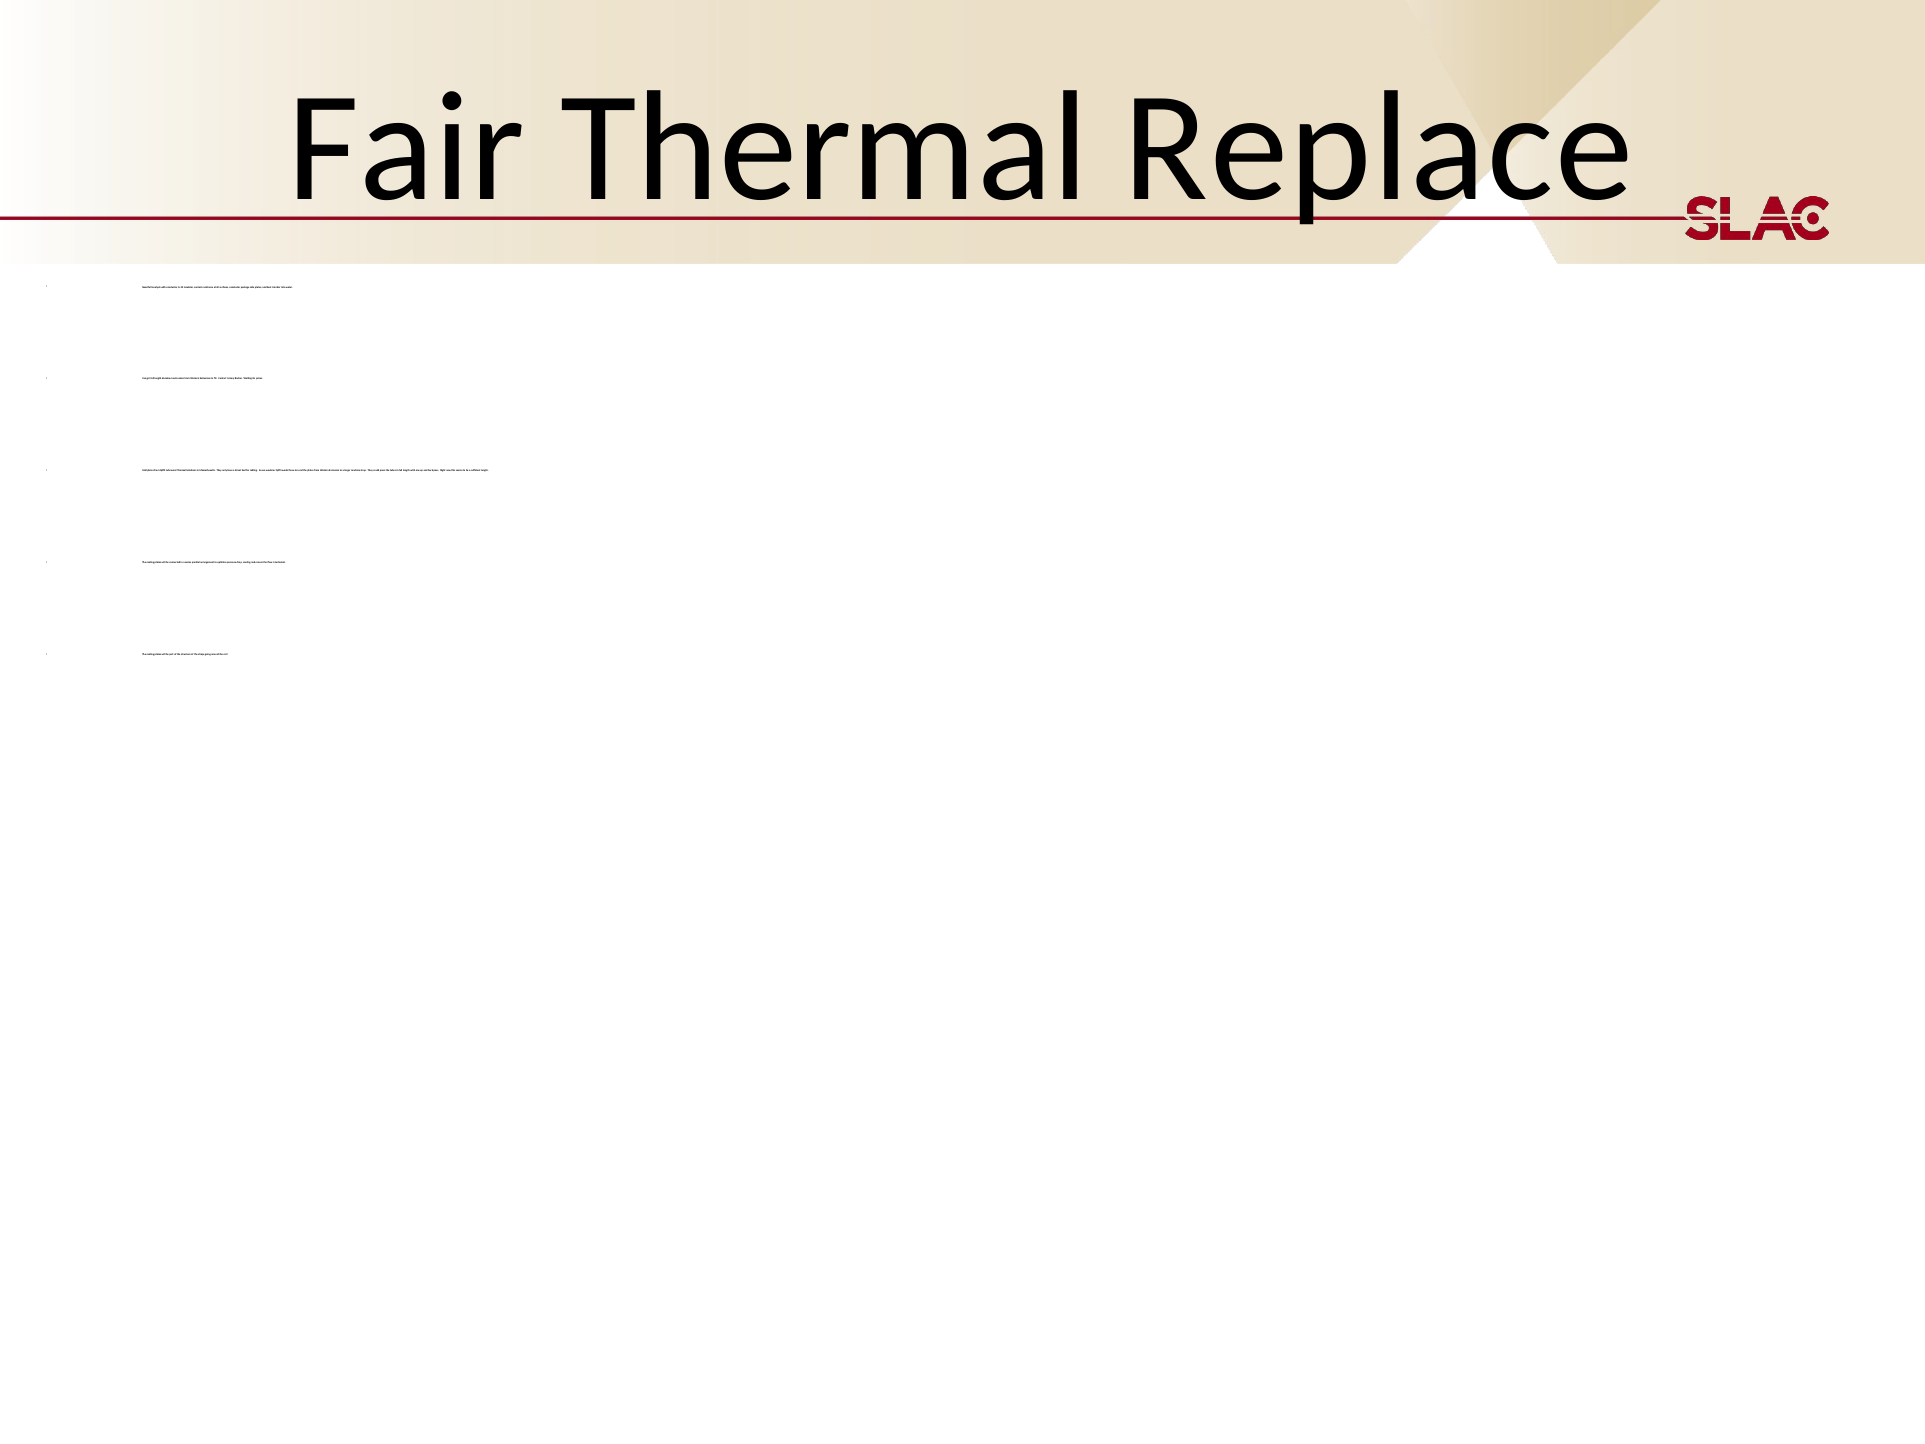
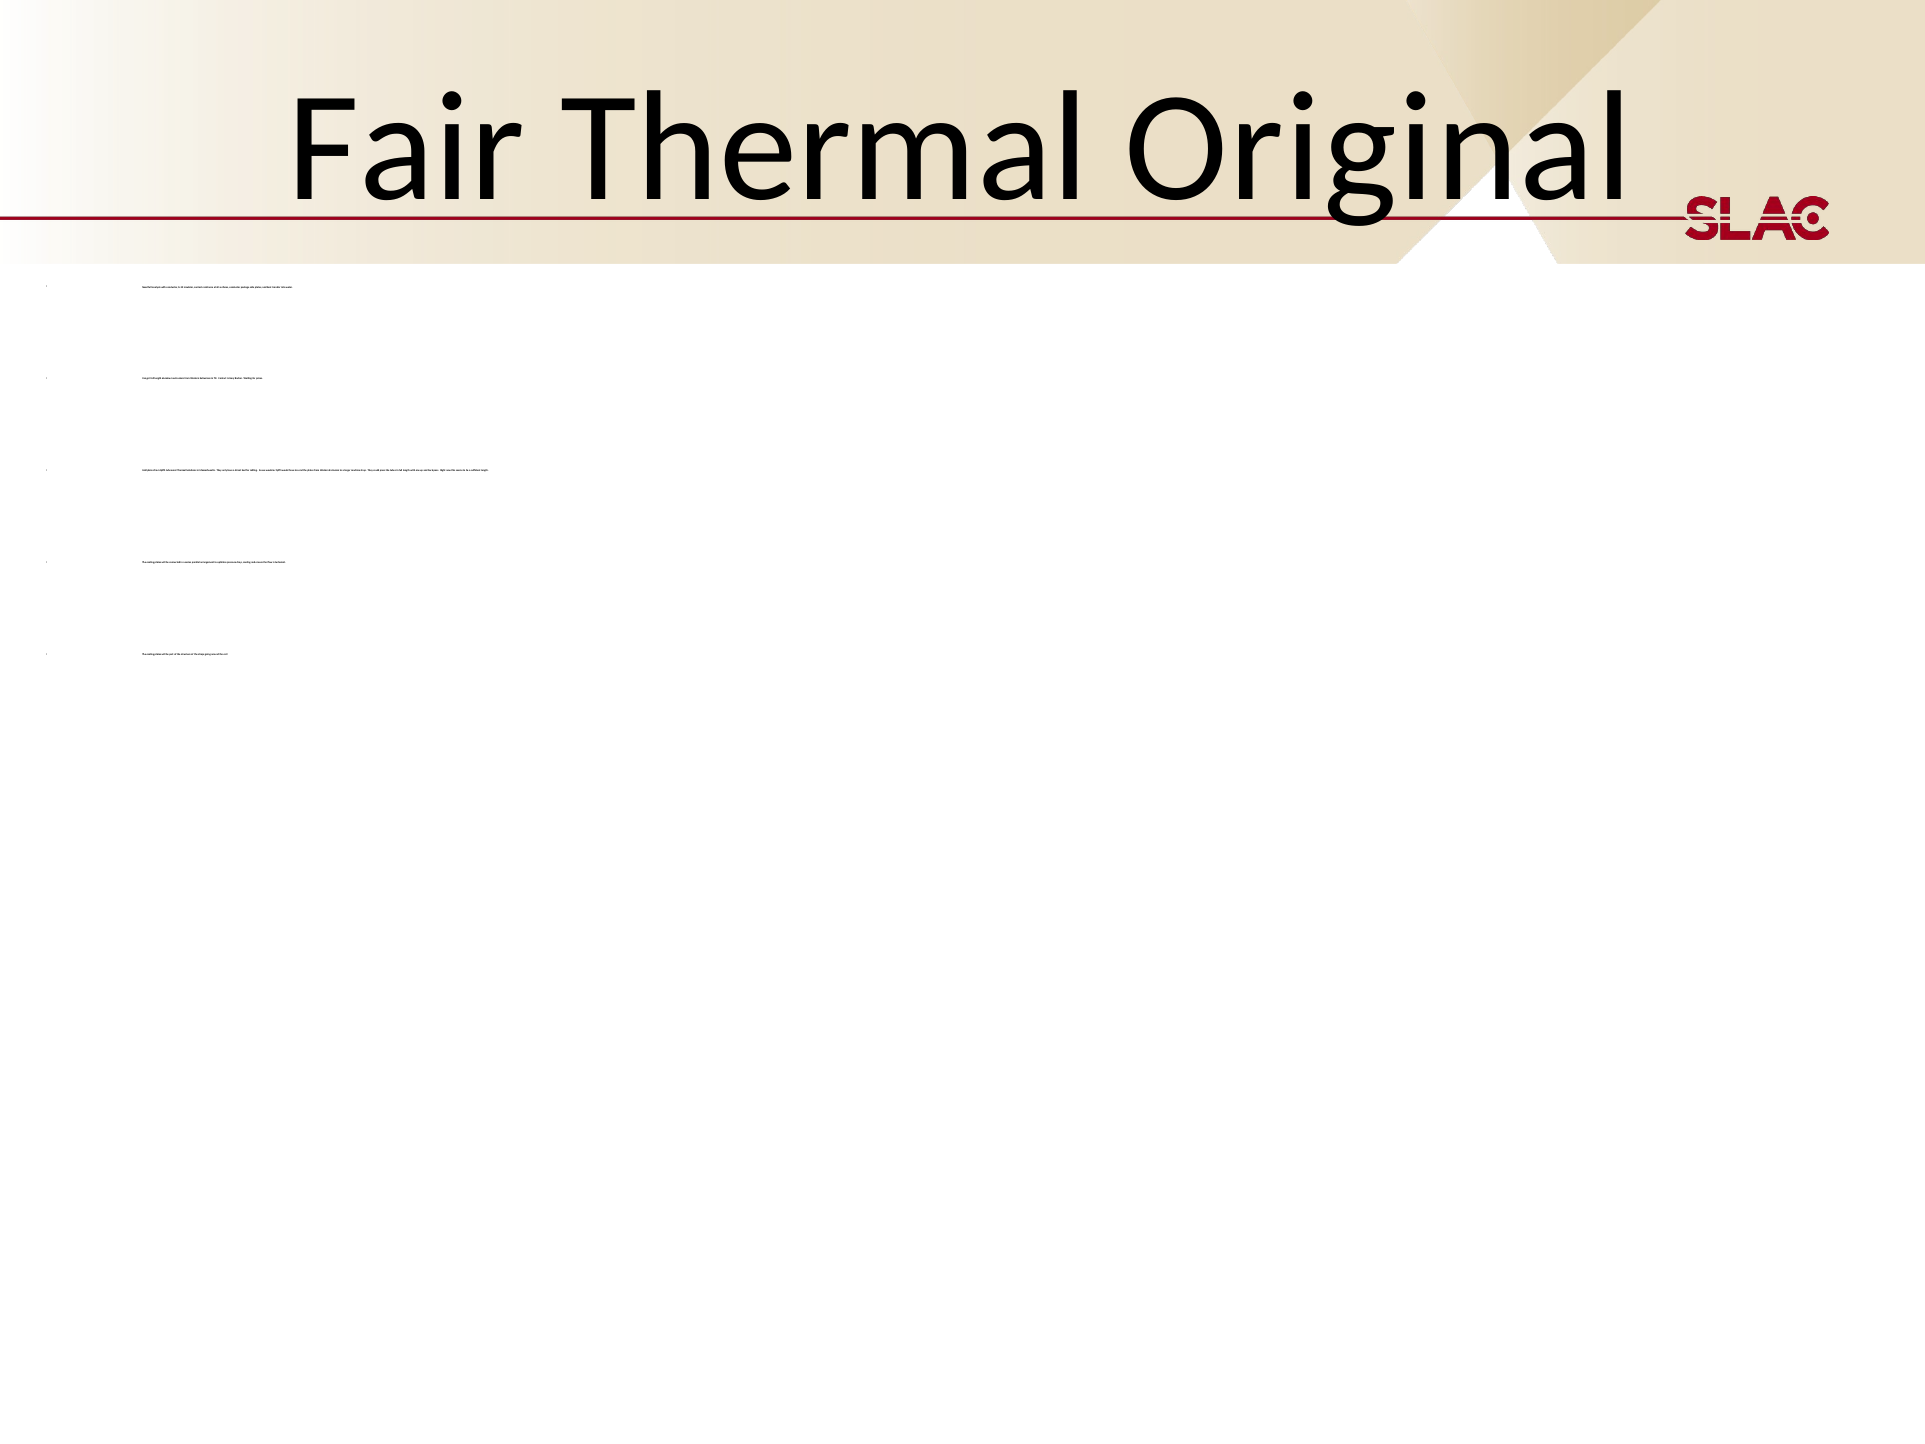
Replace: Replace -> Original
